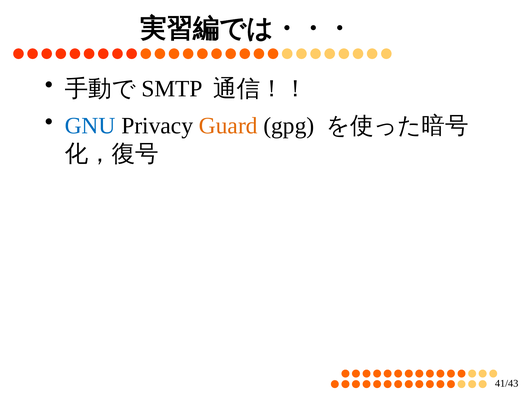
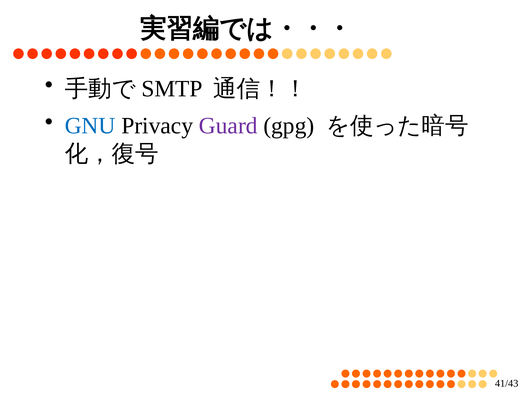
Guard colour: orange -> purple
